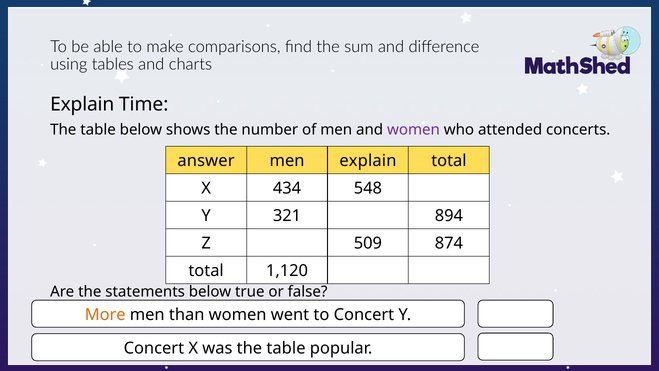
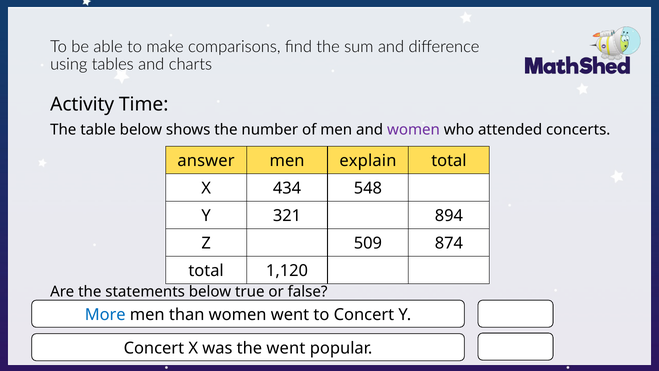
Explain at (82, 104): Explain -> Activity
More colour: orange -> blue
was the table: table -> went
